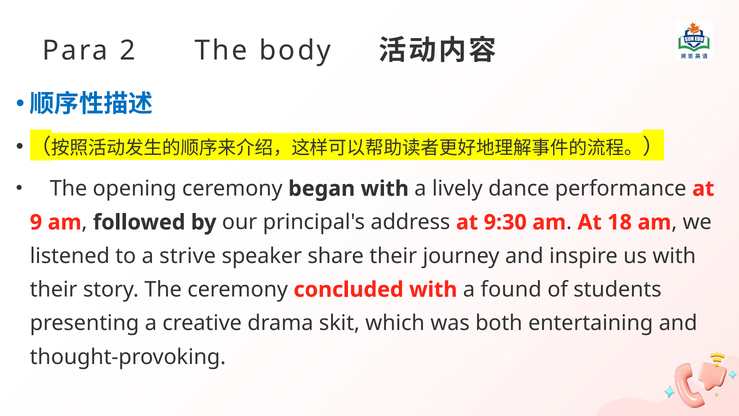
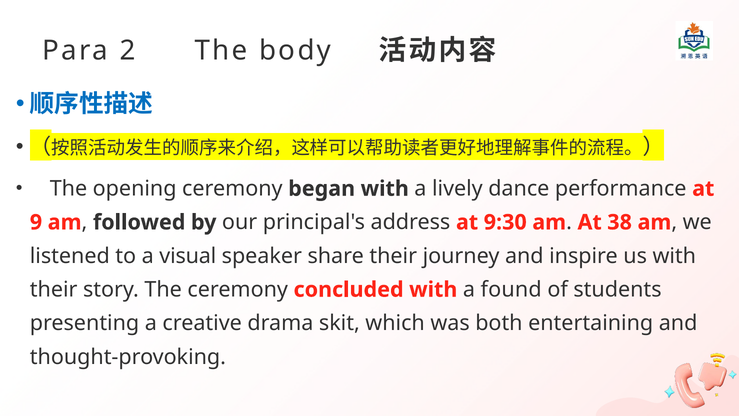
18: 18 -> 38
strive: strive -> visual
